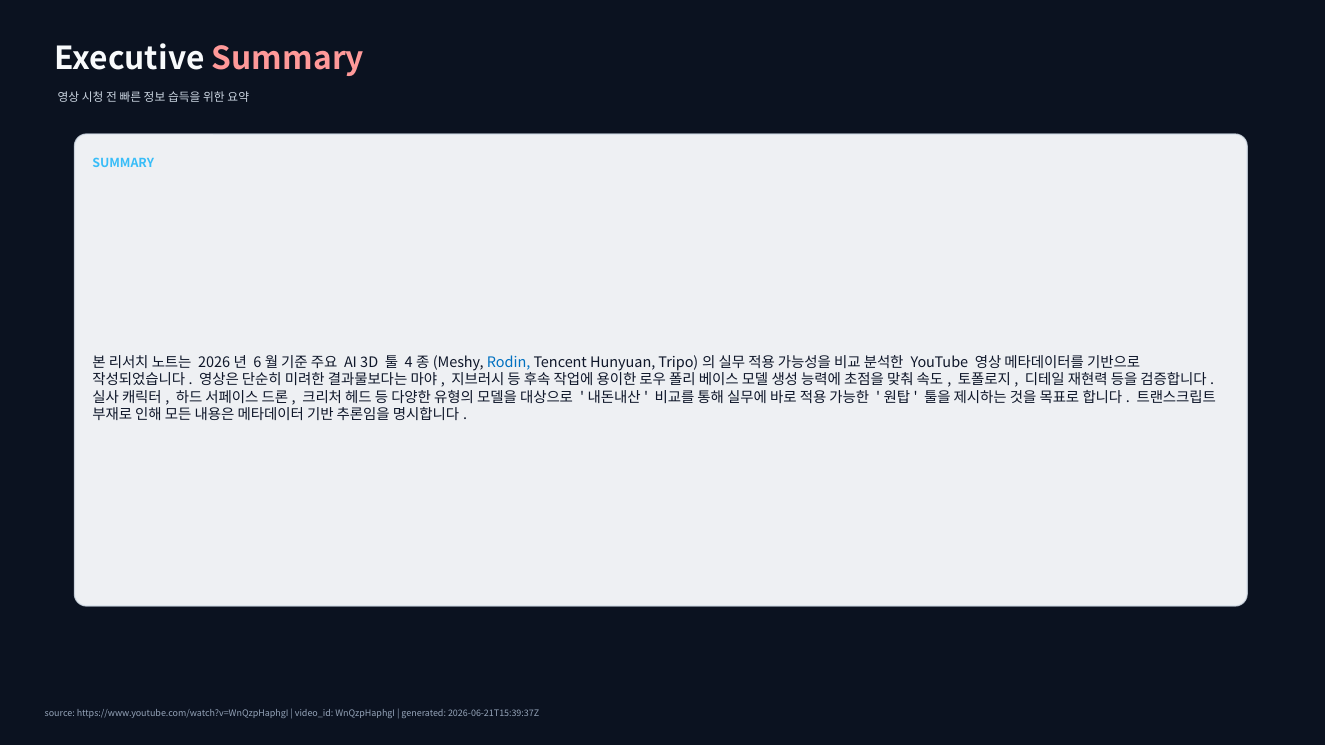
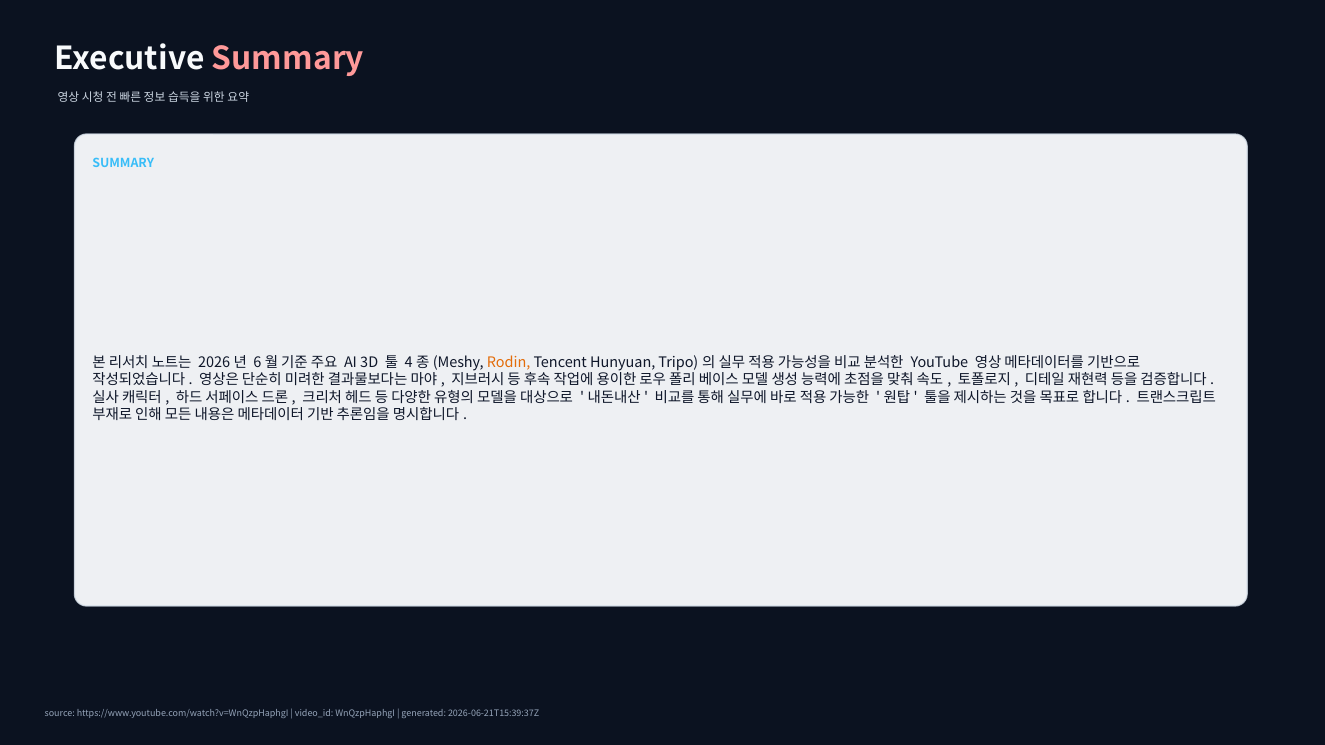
Rodin colour: blue -> orange
